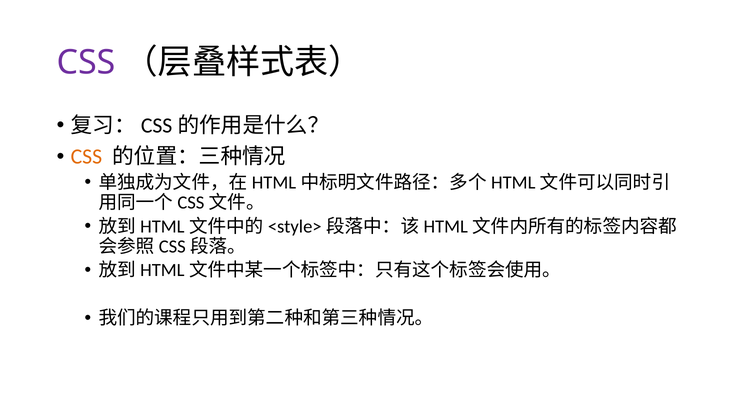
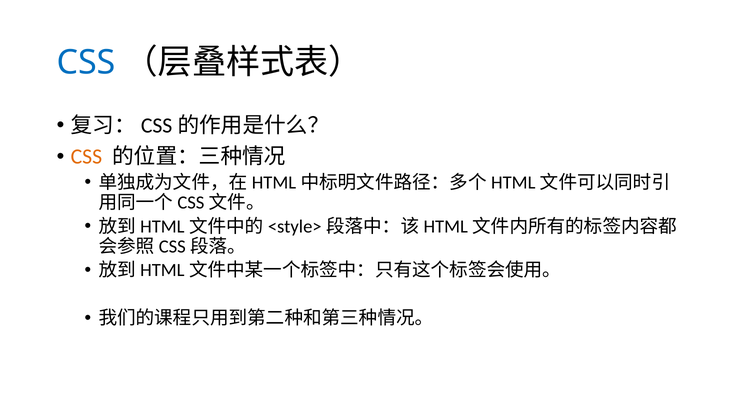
CSS at (86, 62) colour: purple -> blue
